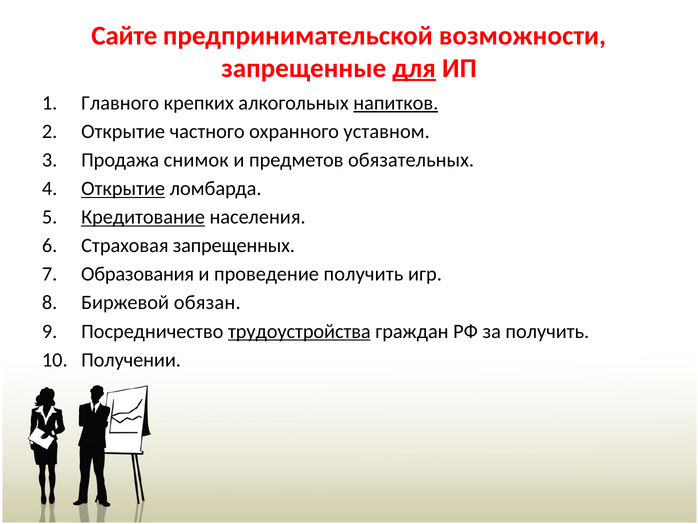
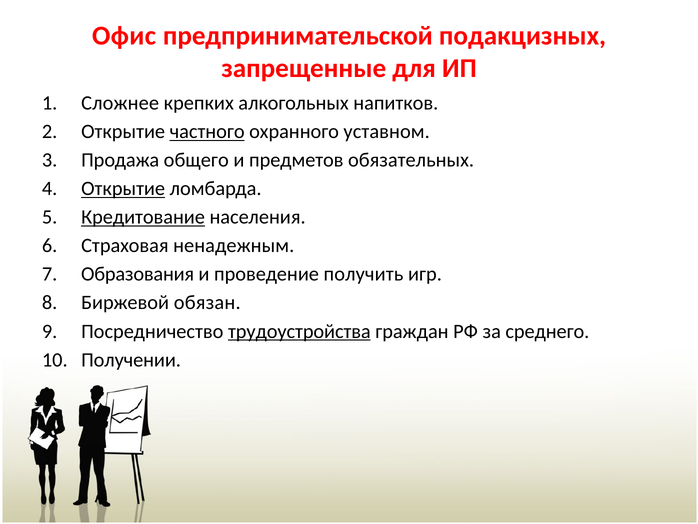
Сайте: Сайте -> Офис
возможности: возможности -> подакцизных
для underline: present -> none
Главного: Главного -> Сложнее
напитков underline: present -> none
частного underline: none -> present
снимок: снимок -> общего
запрещенных: запрещенных -> ненадежным
за получить: получить -> среднего
